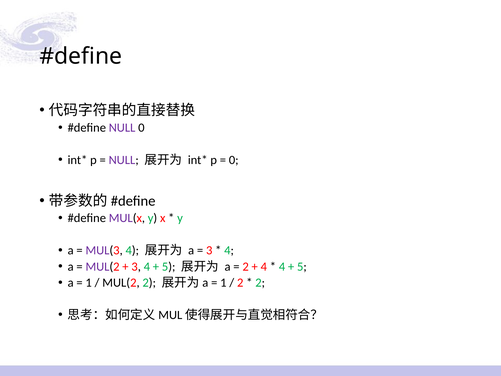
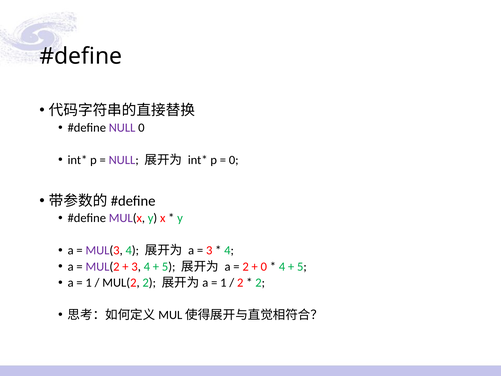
4 at (264, 266): 4 -> 0
